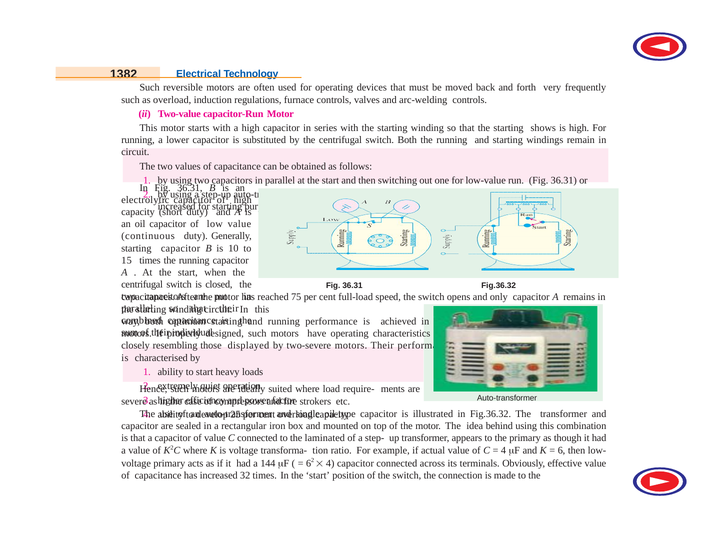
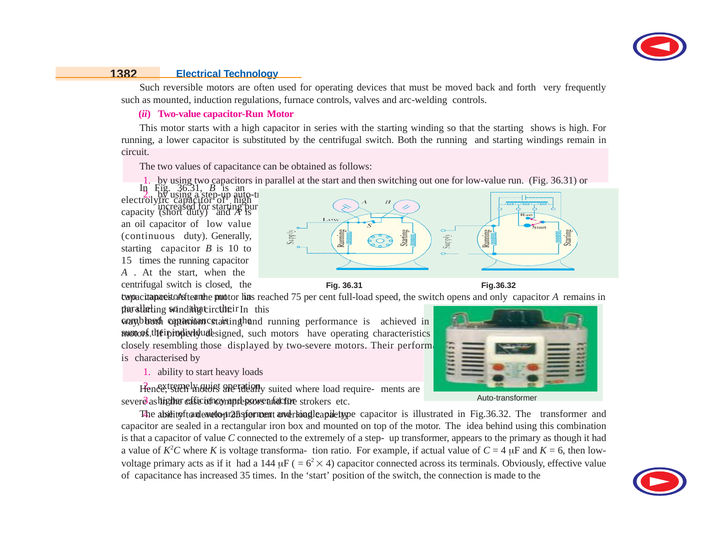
as overload: overload -> mounted
the laminated: laminated -> extremely
32: 32 -> 35
